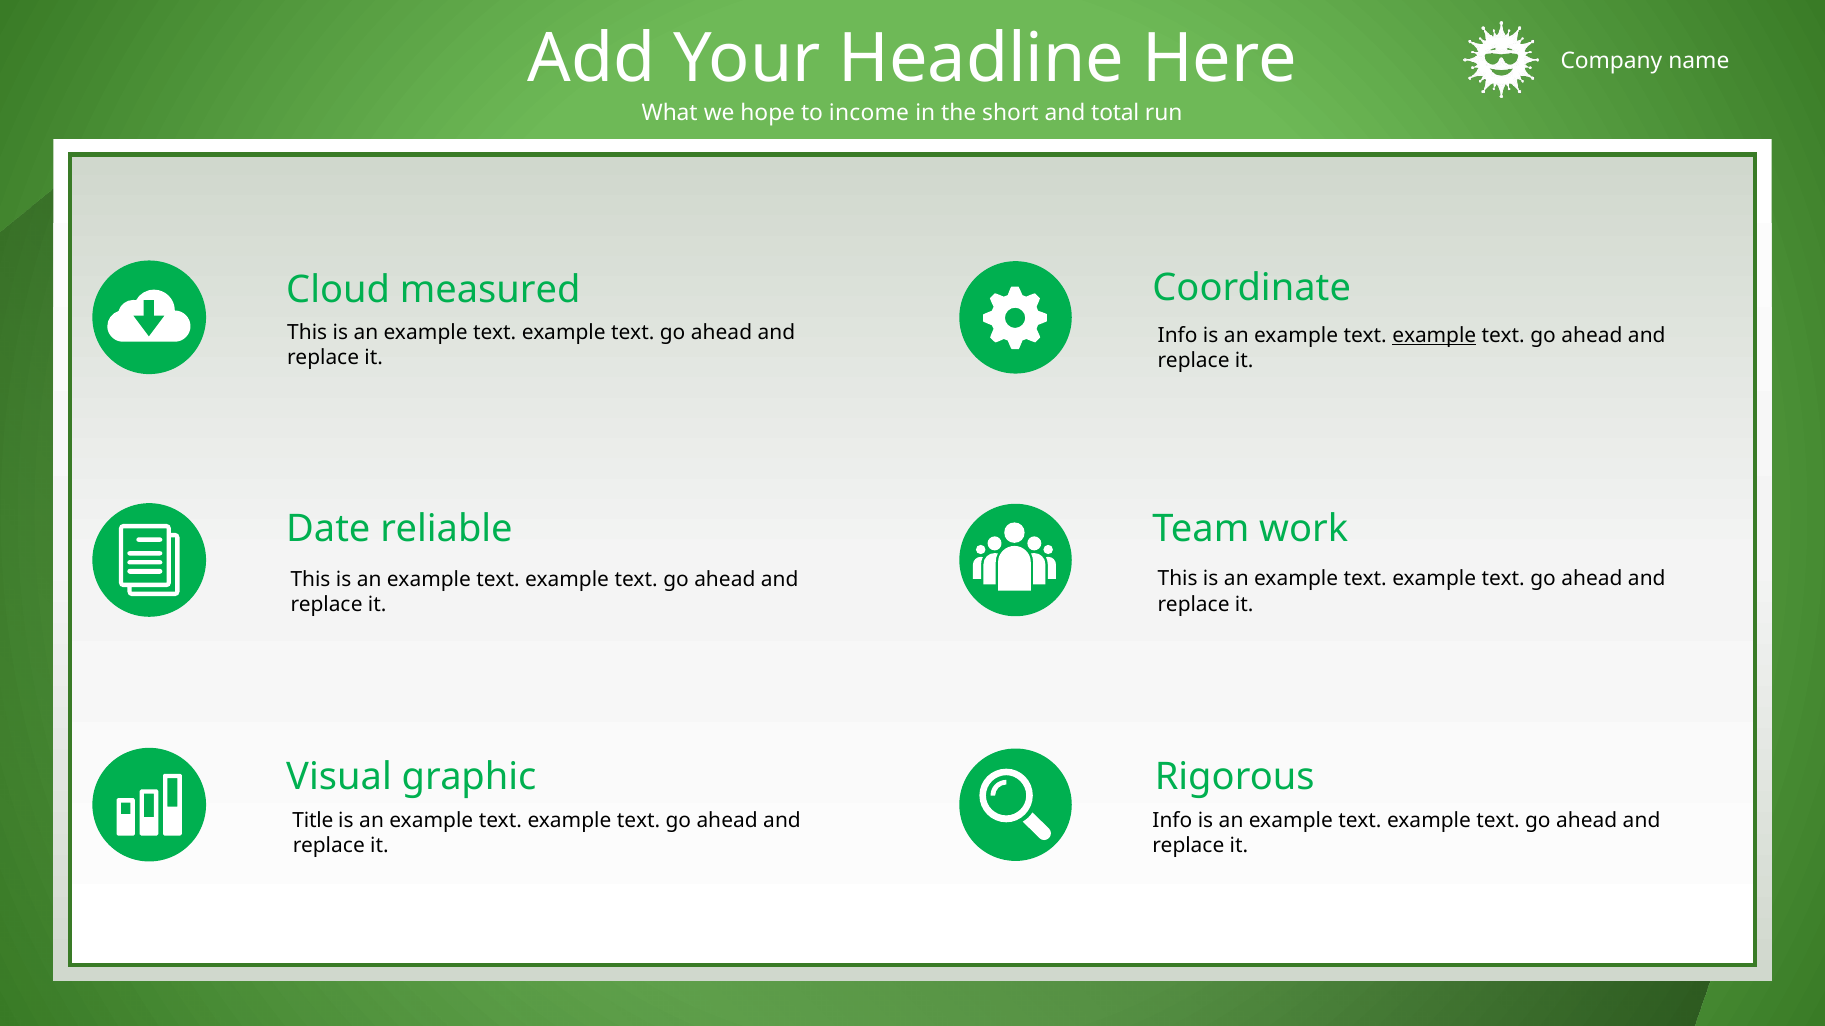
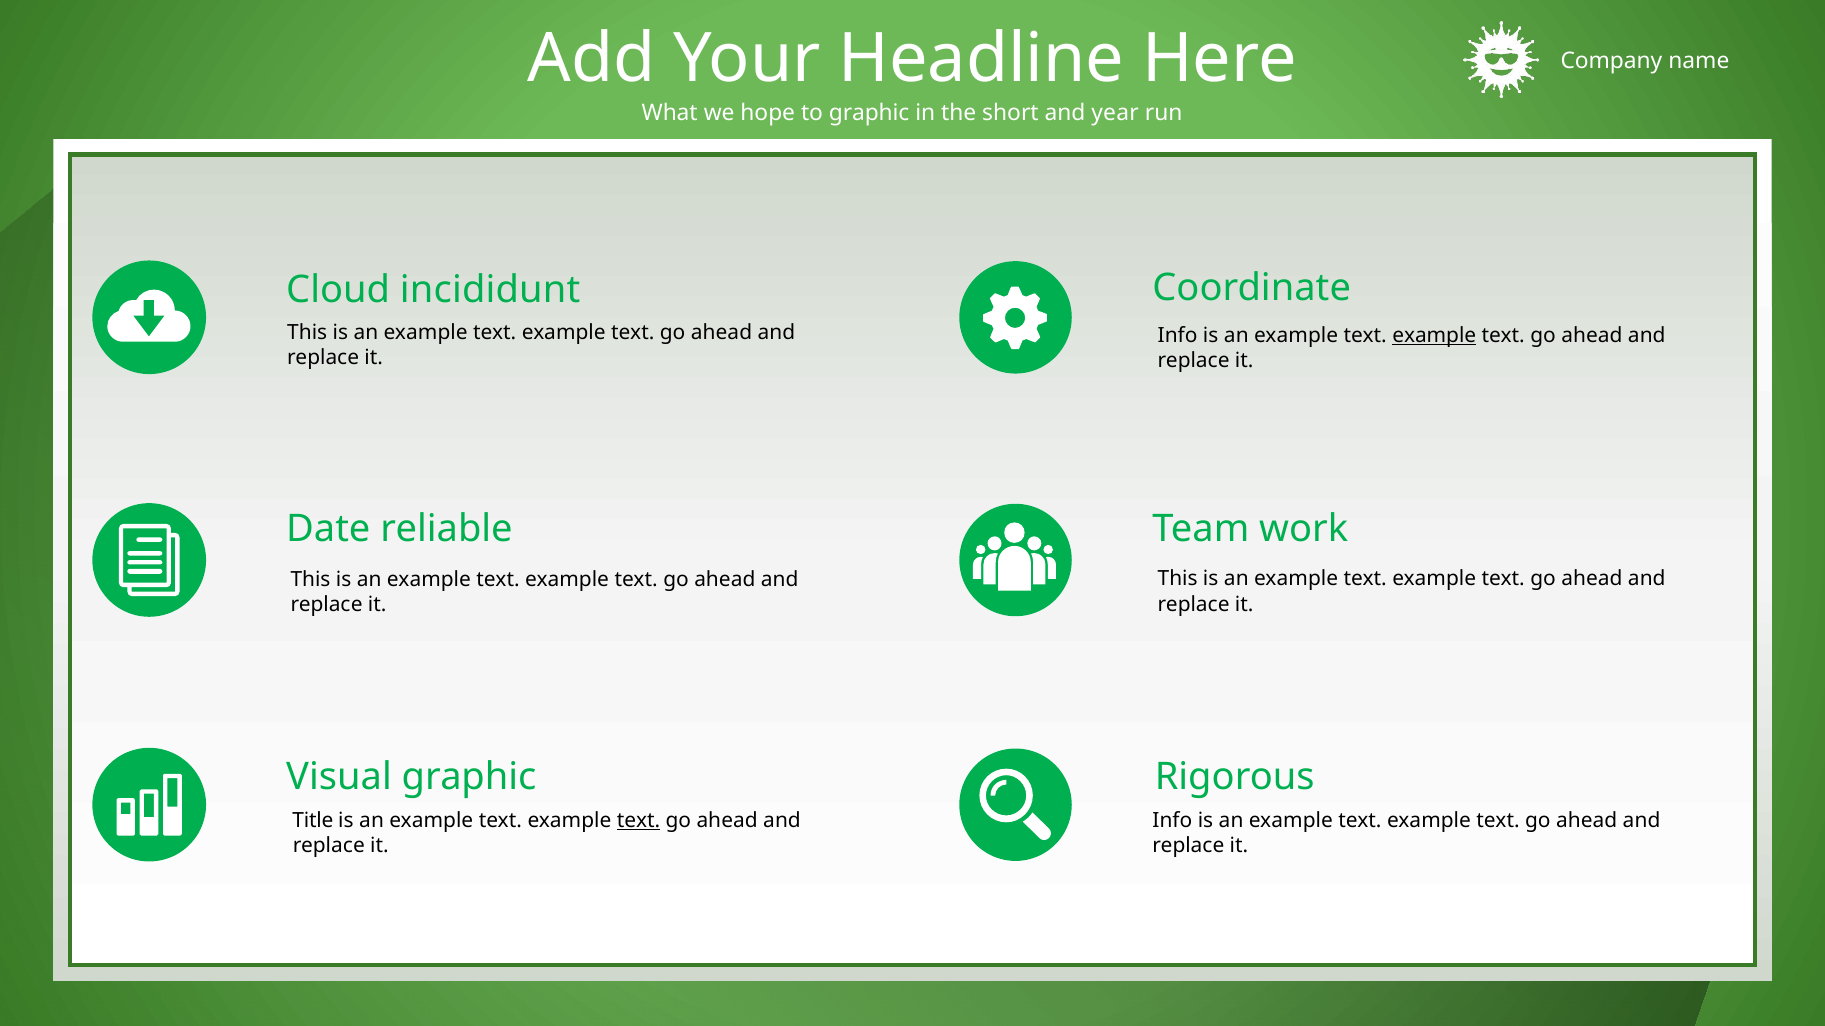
to income: income -> graphic
total: total -> year
measured: measured -> incididunt
text at (638, 821) underline: none -> present
